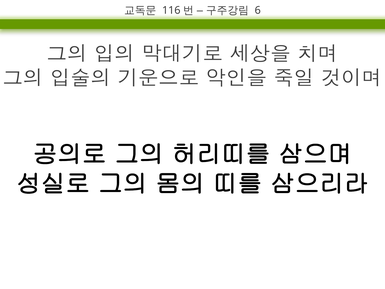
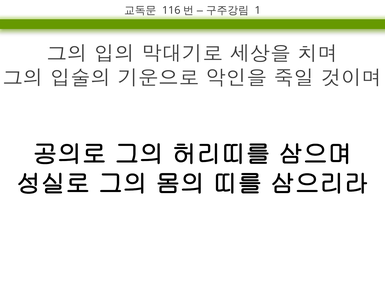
6: 6 -> 1
